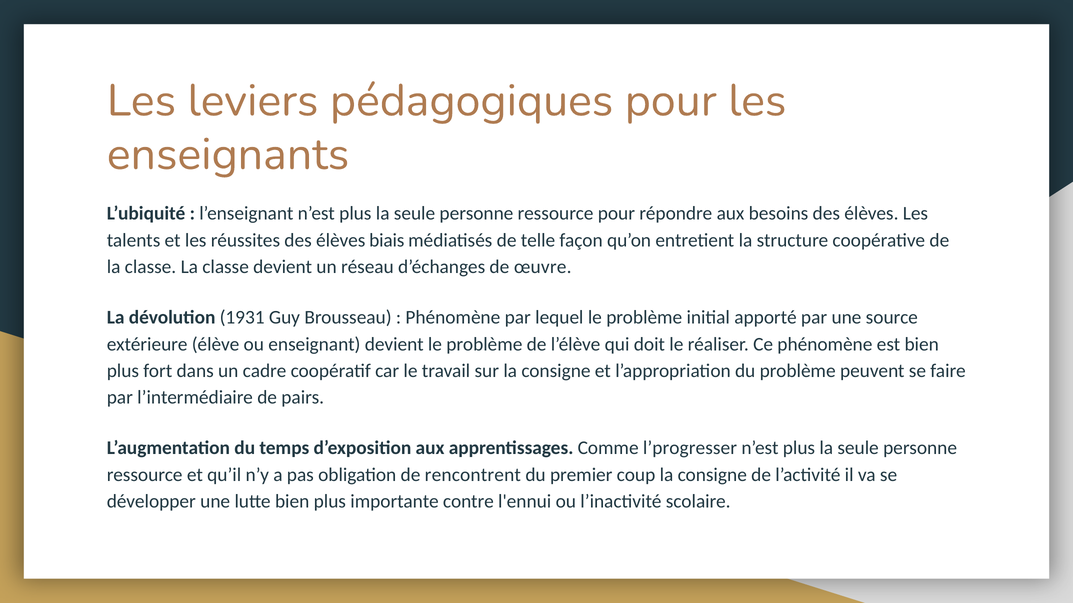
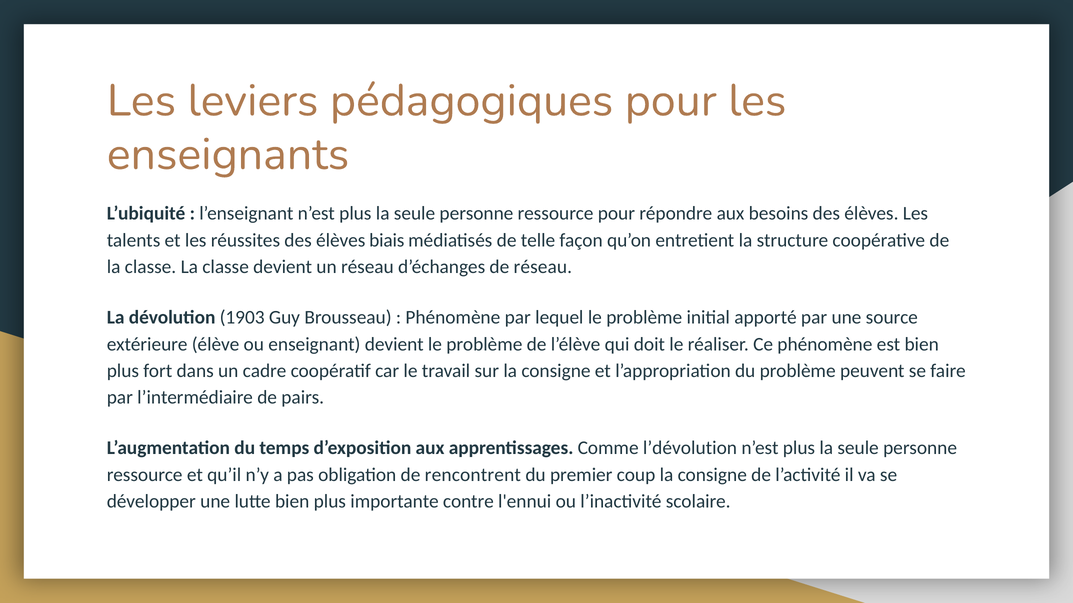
de œuvre: œuvre -> réseau
1931: 1931 -> 1903
l’progresser: l’progresser -> l’dévolution
